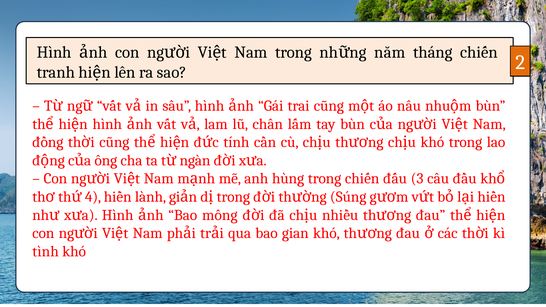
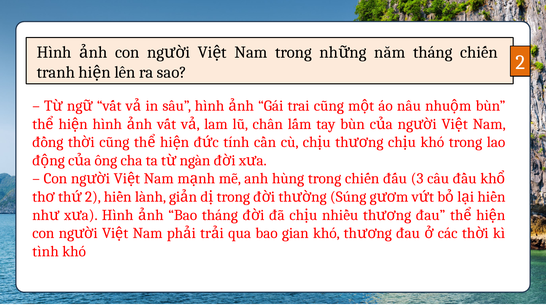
4 at (93, 197): 4 -> 2
Bao mông: mông -> tháng
